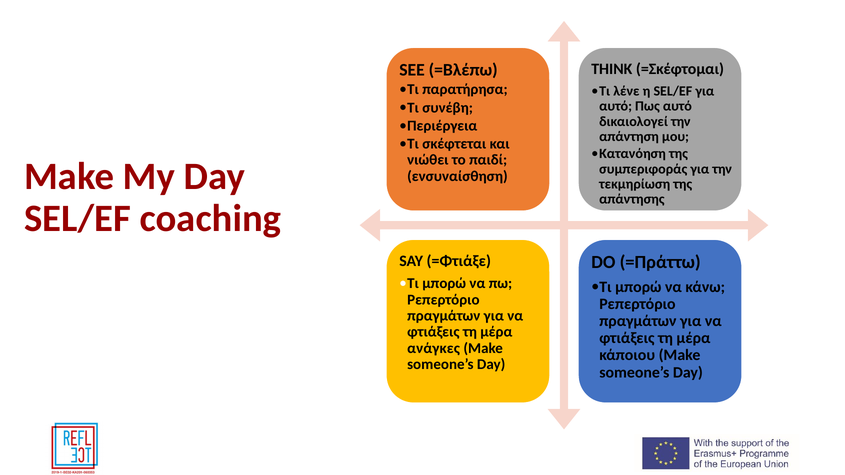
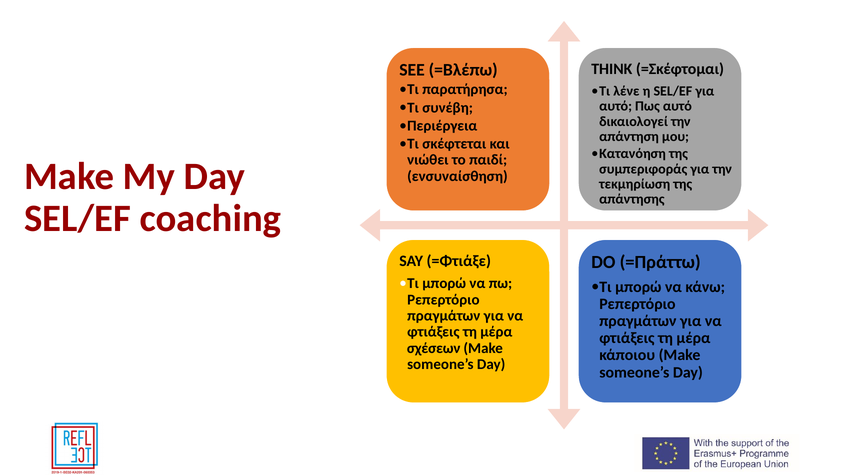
ανάγκες: ανάγκες -> σχέσεων
